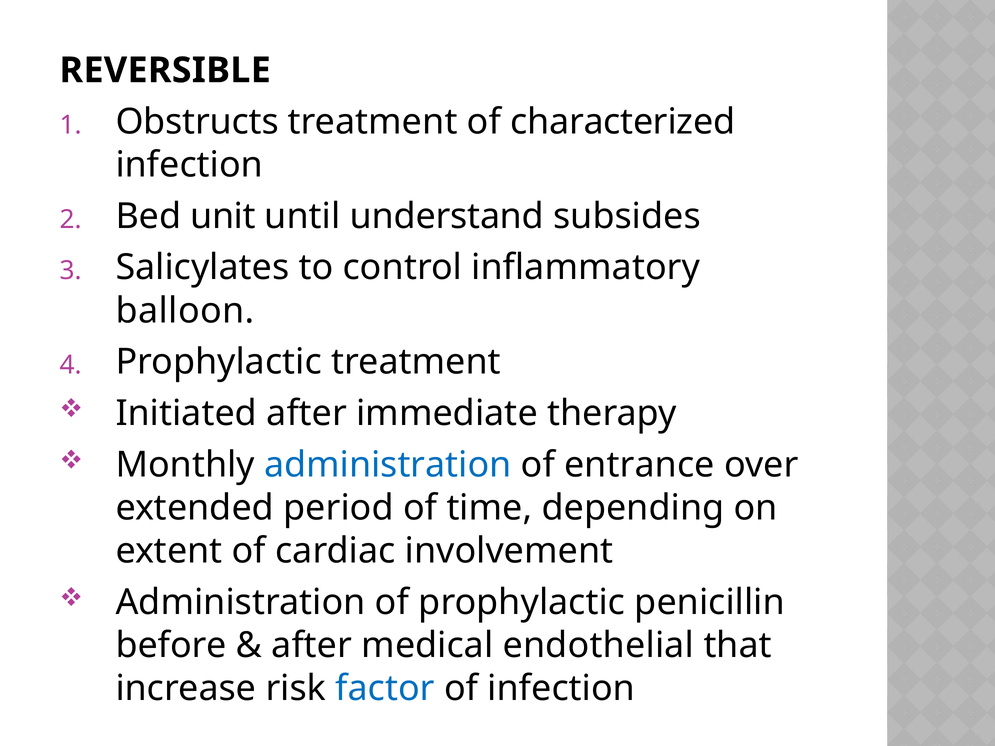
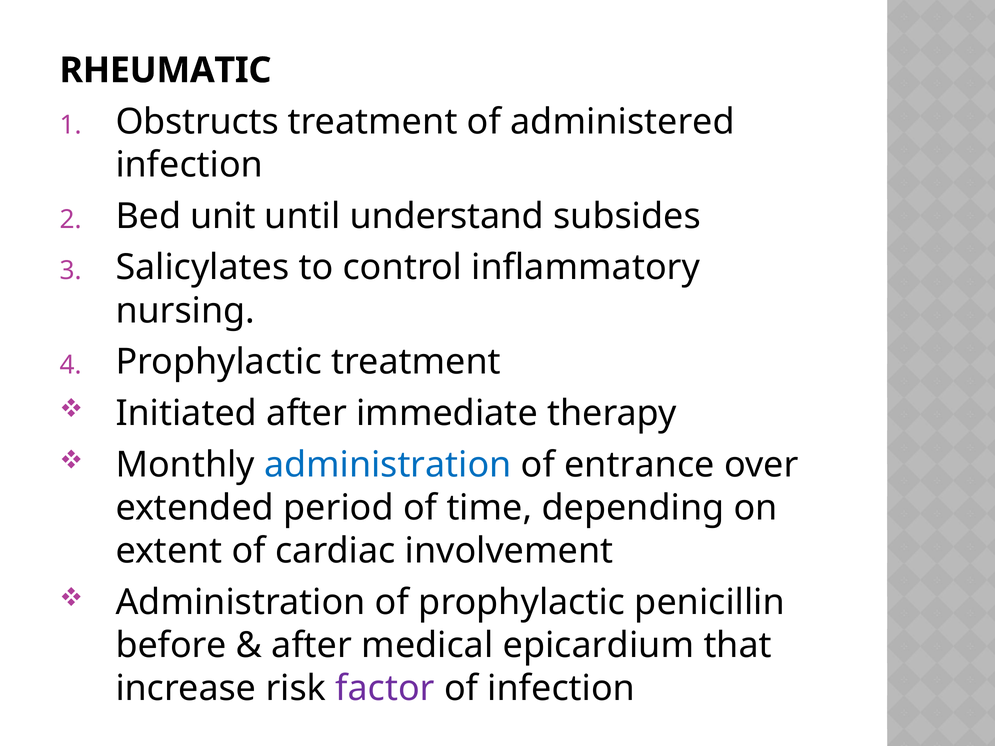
REVERSIBLE: REVERSIBLE -> RHEUMATIC
characterized: characterized -> administered
balloon: balloon -> nursing
endothelial: endothelial -> epicardium
factor colour: blue -> purple
